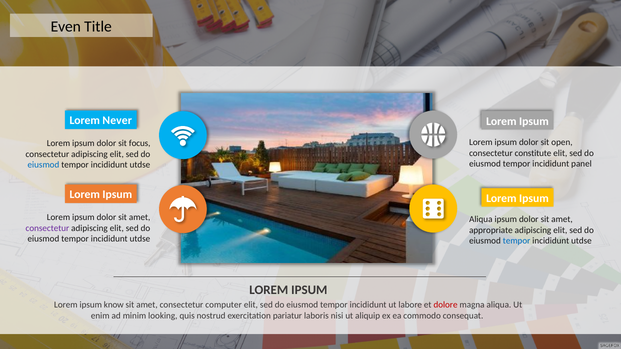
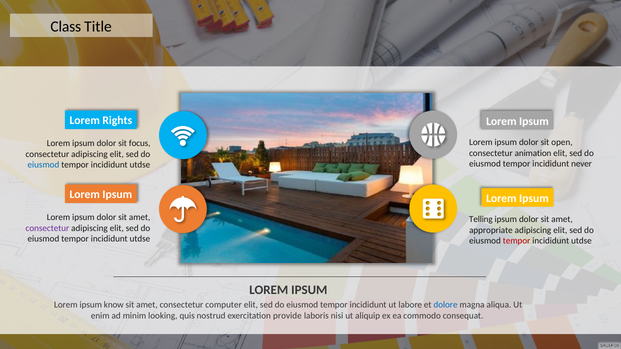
Even: Even -> Class
Never: Never -> Rights
constitute: constitute -> animation
panel: panel -> never
Aliqua at (481, 219): Aliqua -> Telling
tempor at (517, 241) colour: blue -> red
dolore colour: red -> blue
pariatur: pariatur -> provide
